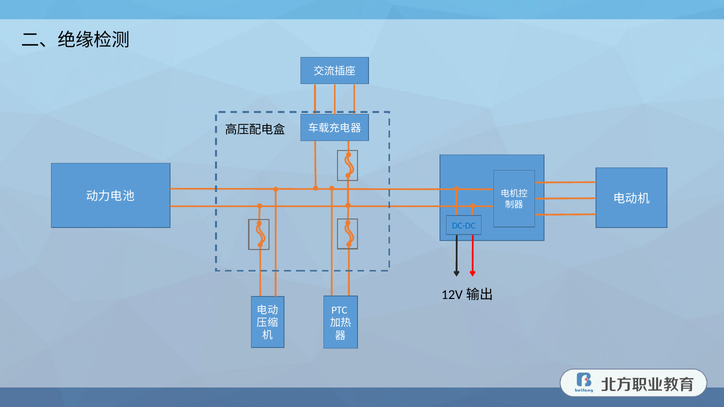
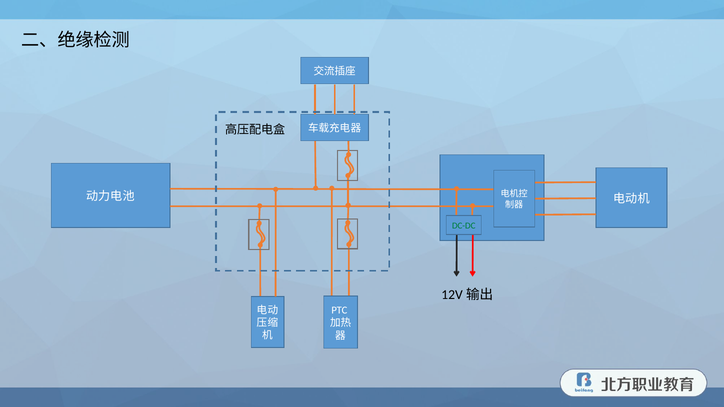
DC-DC colour: blue -> green
